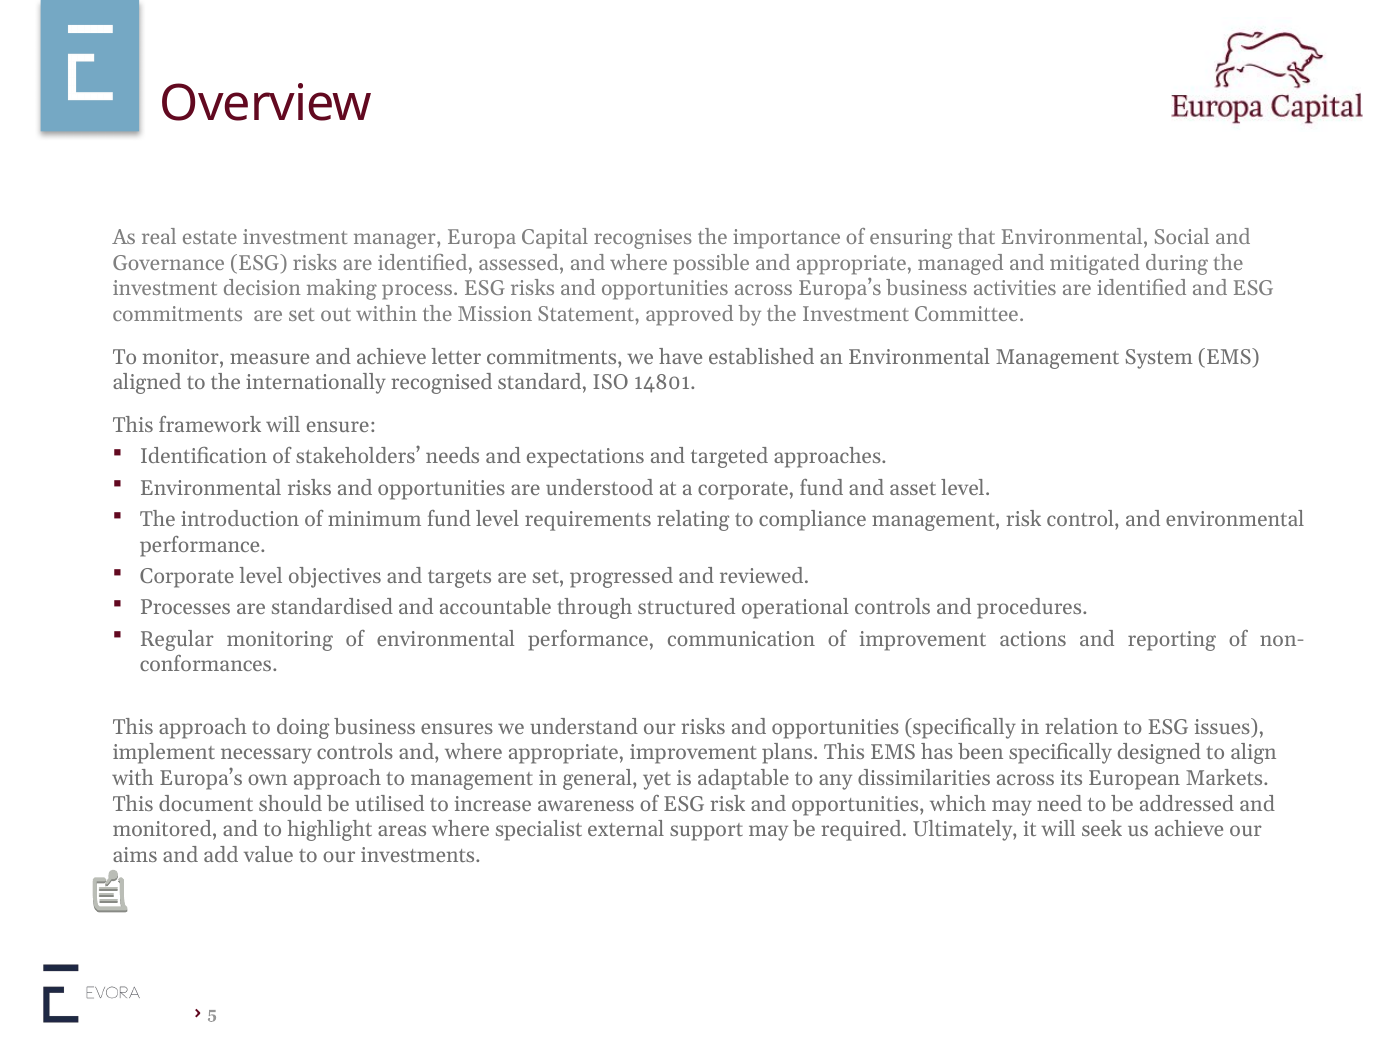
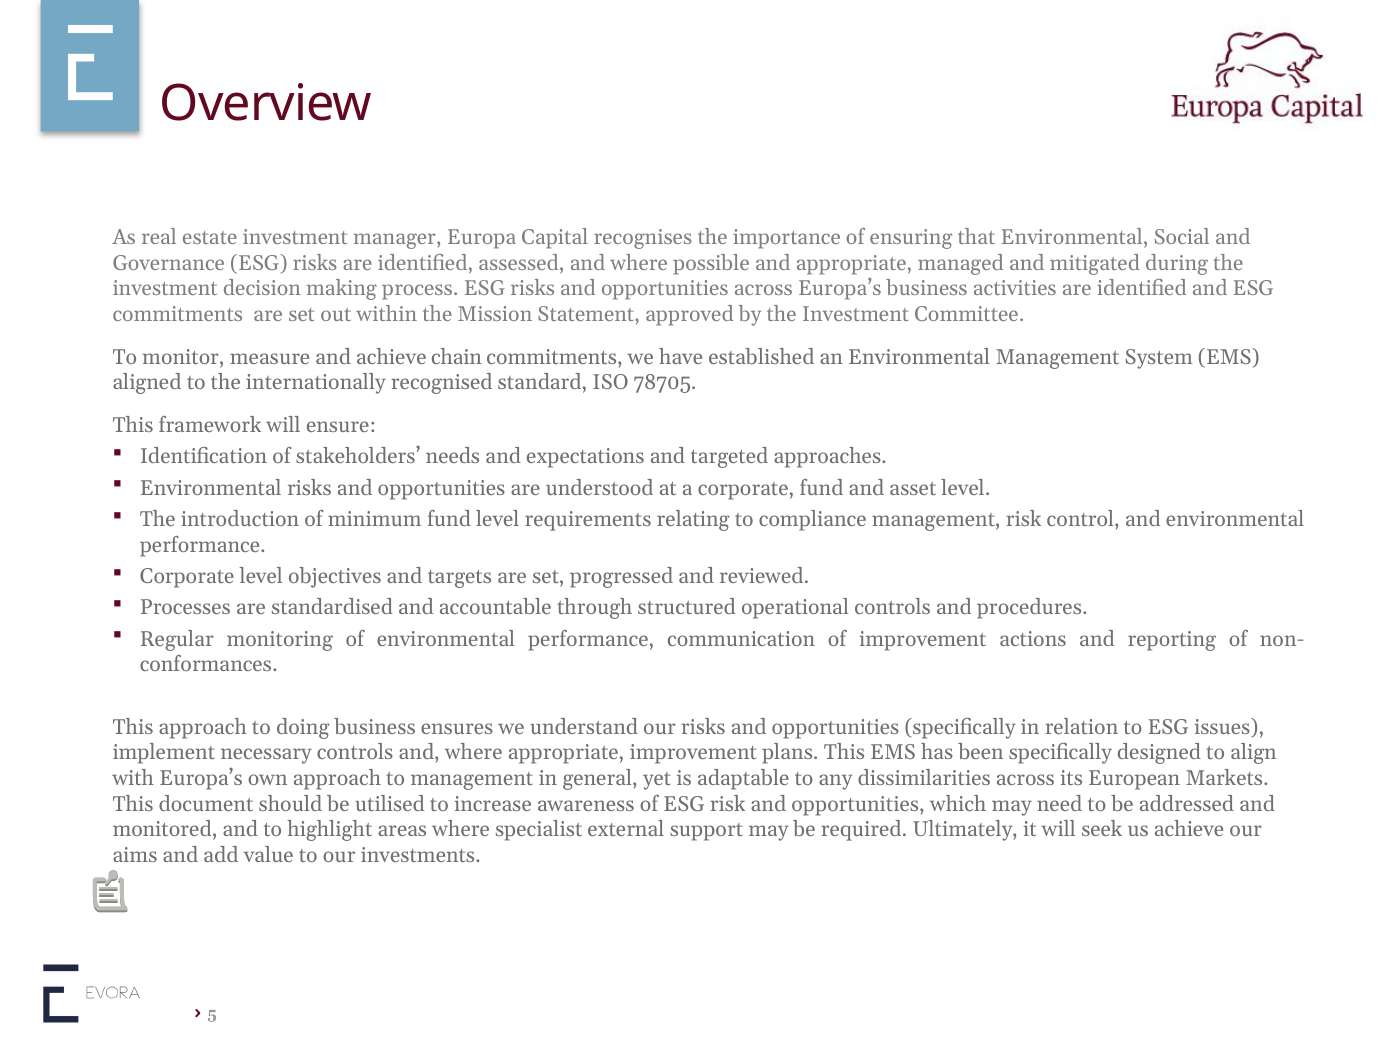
letter: letter -> chain
14801: 14801 -> 78705
